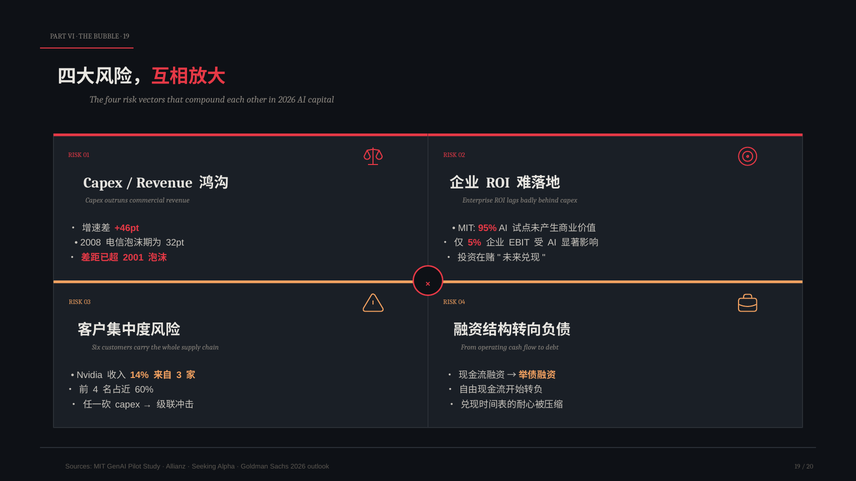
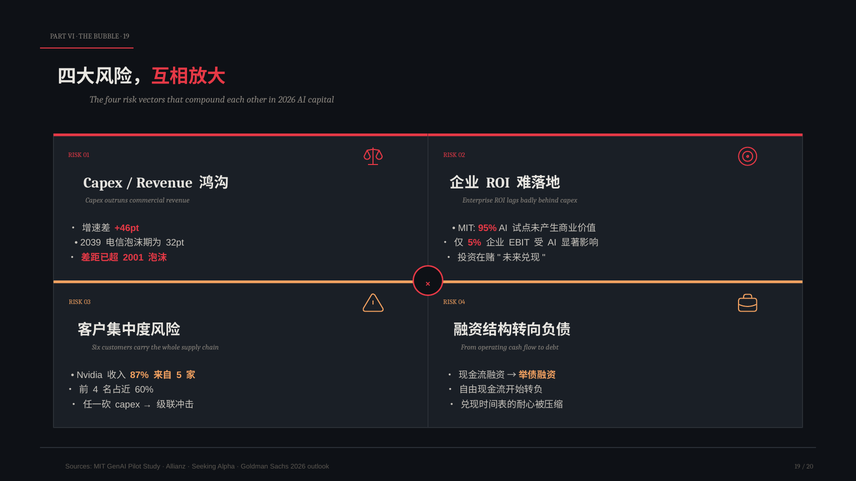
2008: 2008 -> 2039
14%: 14% -> 87%
3: 3 -> 5
